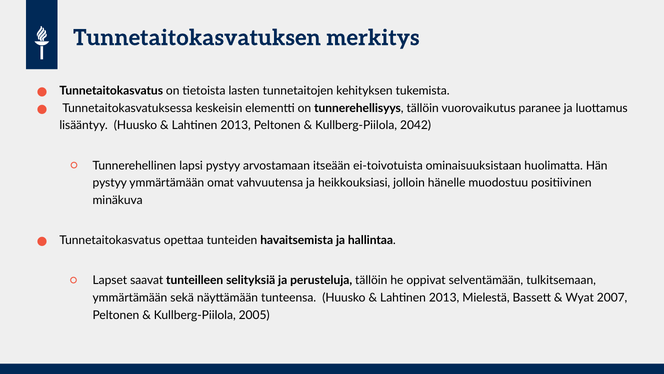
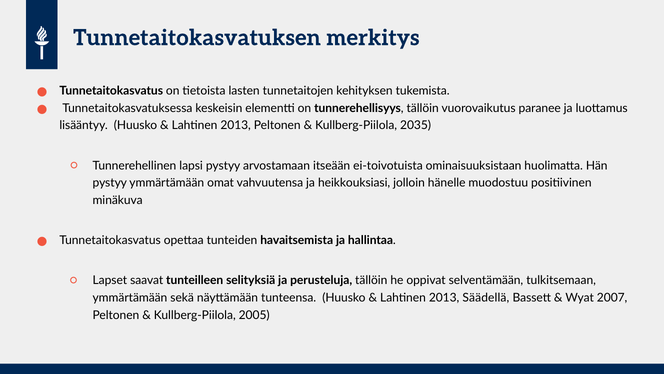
2042: 2042 -> 2035
Mielestä: Mielestä -> Säädellä
